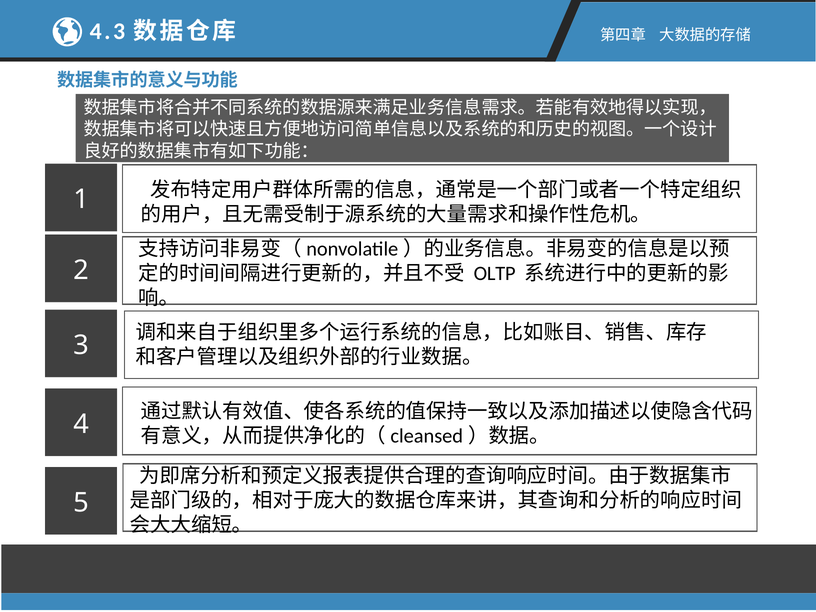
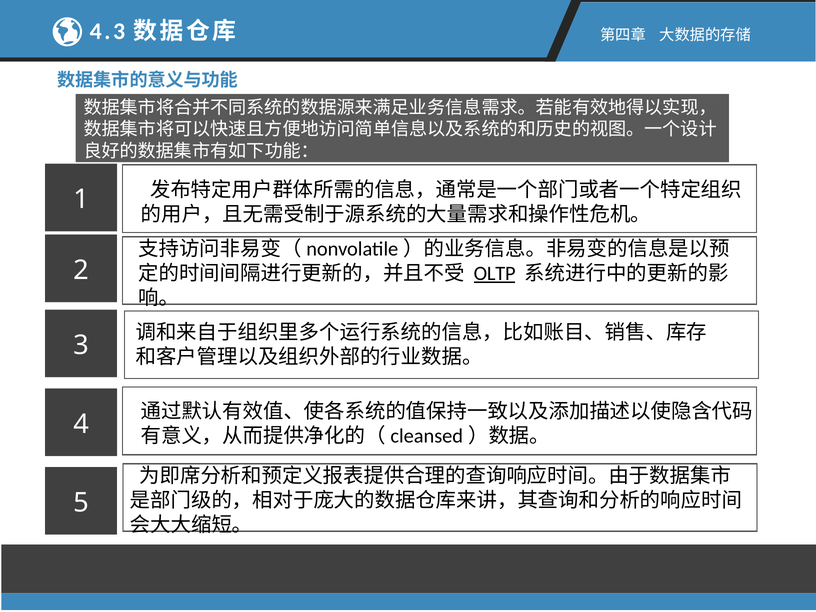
OLTP underline: none -> present
